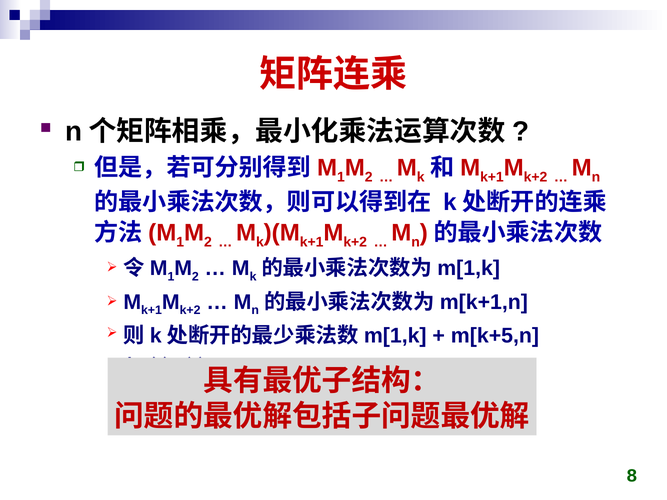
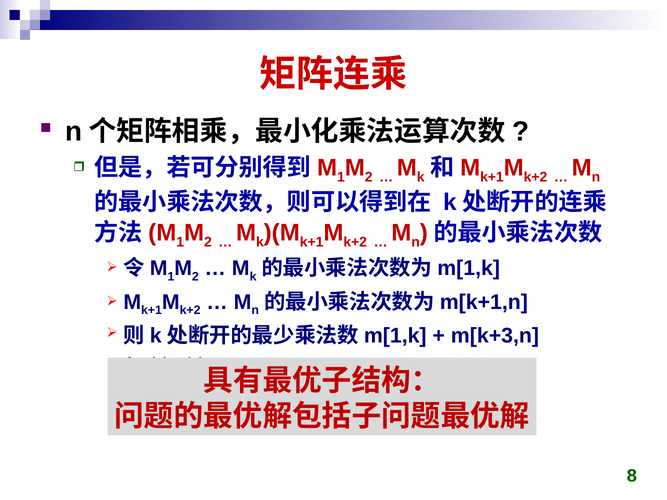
m[k+5,n: m[k+5,n -> m[k+3,n
